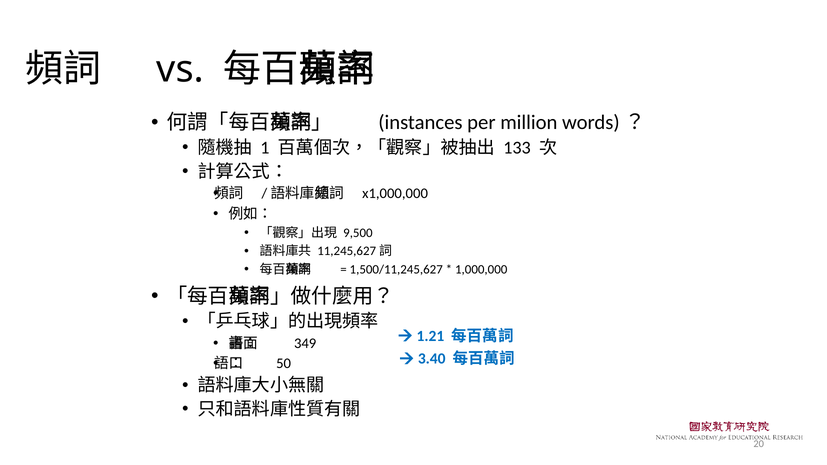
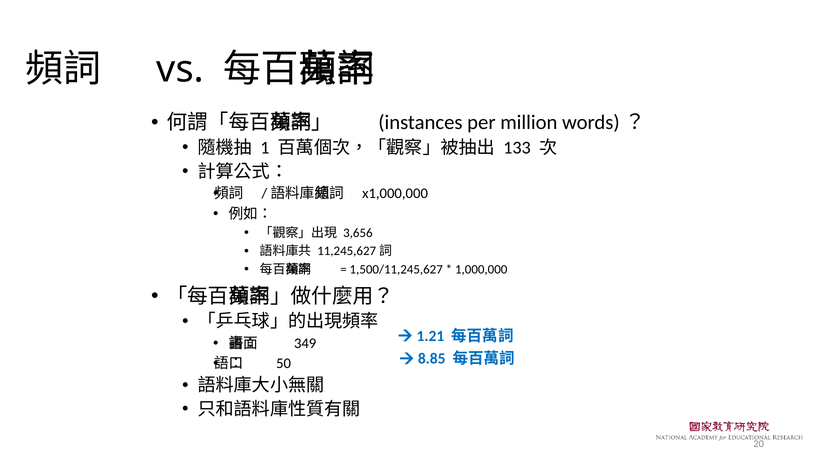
9,500: 9,500 -> 3,656
3.40: 3.40 -> 8.85
